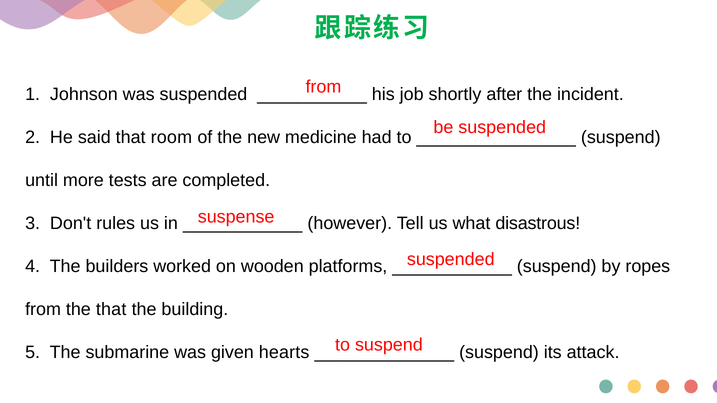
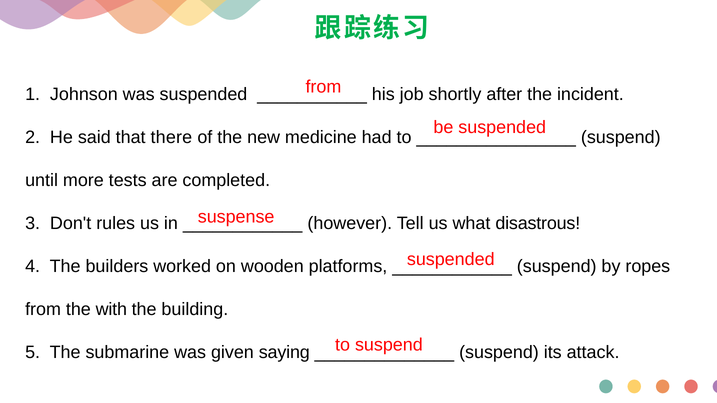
room: room -> there
the that: that -> with
hearts: hearts -> saying
